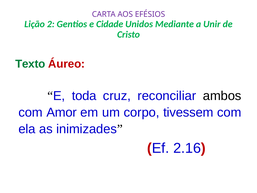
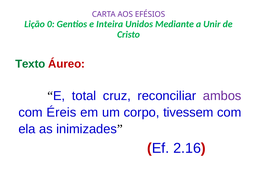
2: 2 -> 0
Cidade: Cidade -> Inteira
toda: toda -> total
ambos colour: black -> purple
Amor: Amor -> Éreis
